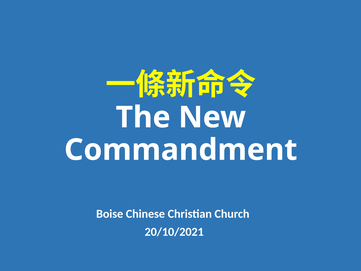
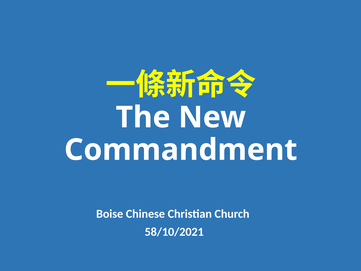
20/10/2021: 20/10/2021 -> 58/10/2021
